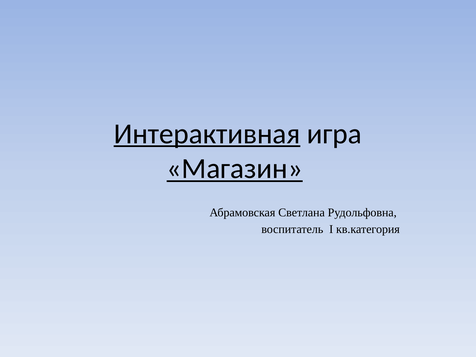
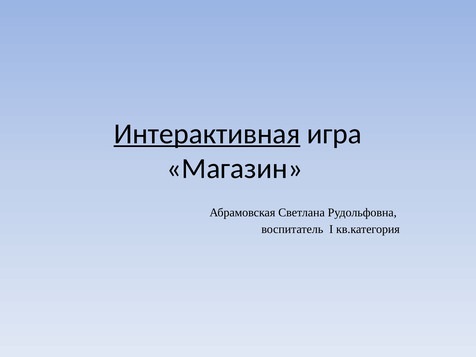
Магазин underline: present -> none
